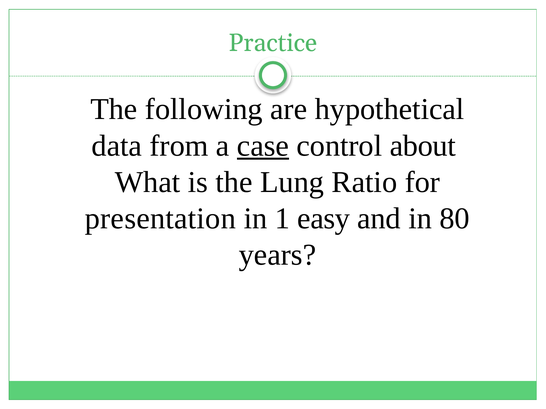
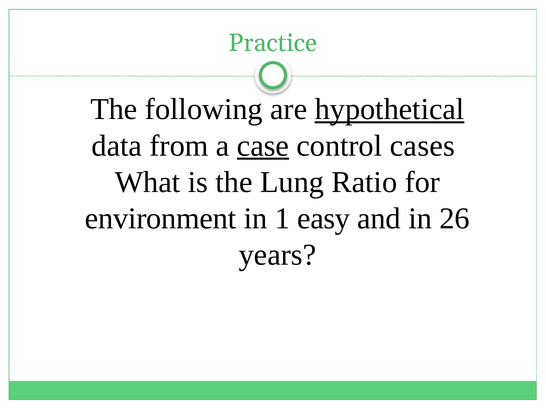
hypothetical underline: none -> present
about: about -> cases
presentation: presentation -> environment
80: 80 -> 26
